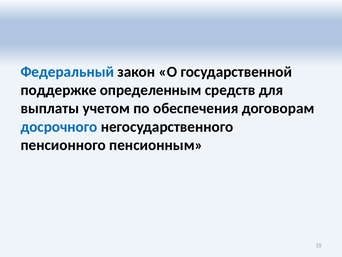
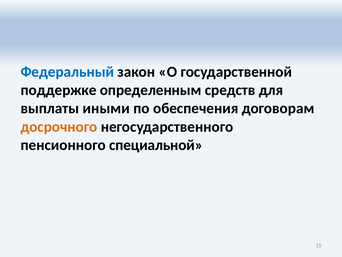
учетом: учетом -> иными
досрочного colour: blue -> orange
пенсионным: пенсионным -> специальной
